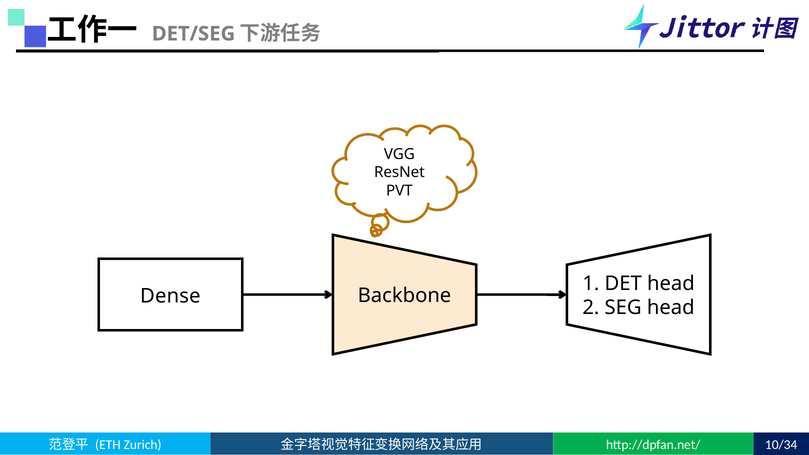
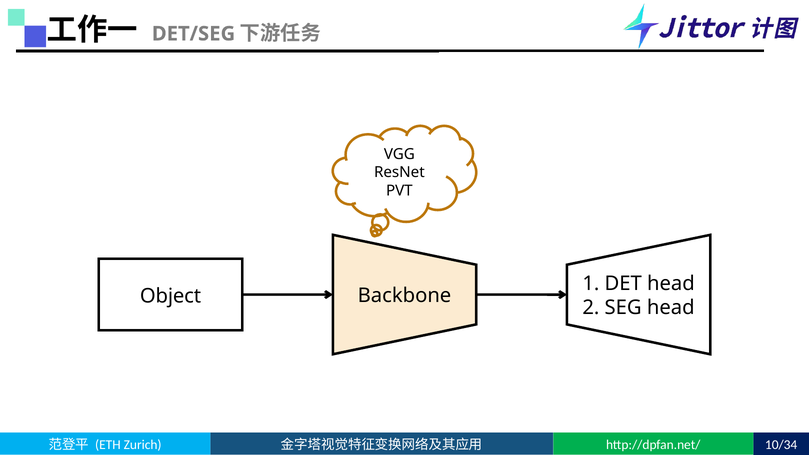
Dense: Dense -> Object
